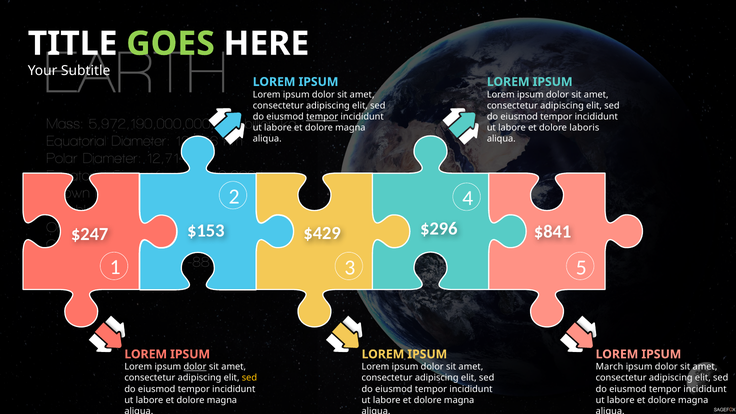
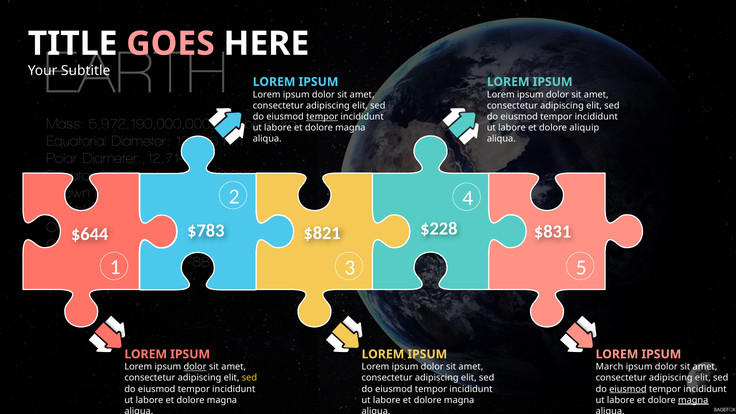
GOES colour: light green -> pink
laboris: laboris -> aliquip
$296: $296 -> $228
$153: $153 -> $783
$841: $841 -> $831
$429: $429 -> $821
$247: $247 -> $644
eiusmod at (628, 389) underline: none -> present
magna at (693, 400) underline: none -> present
